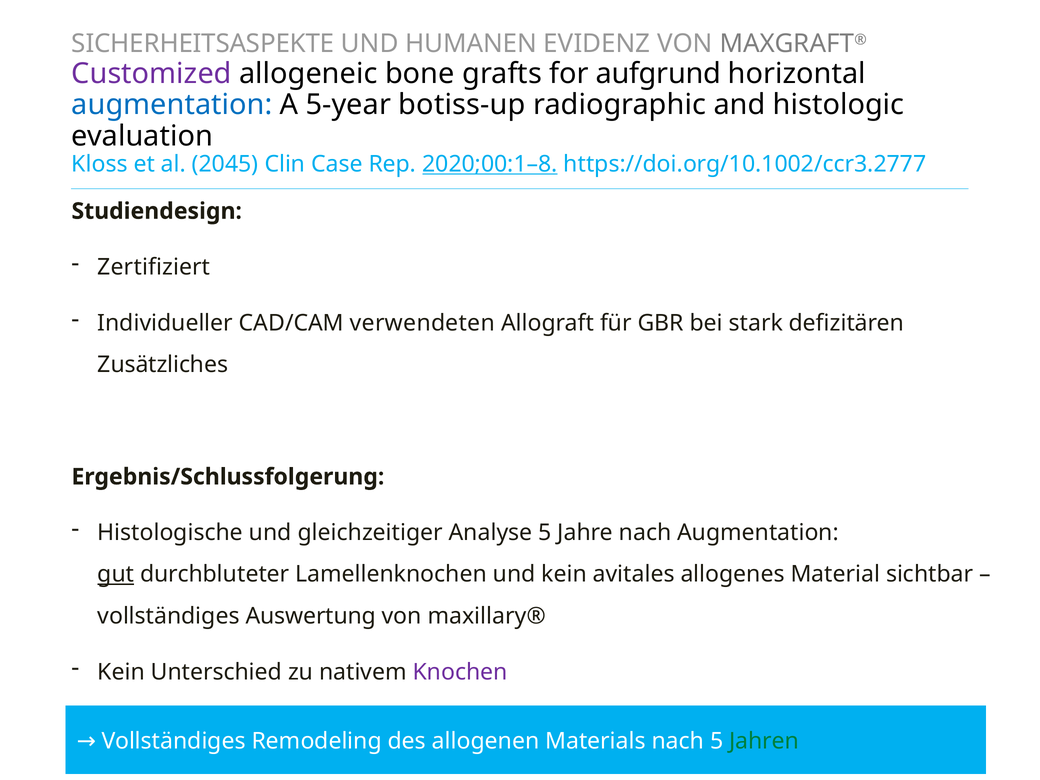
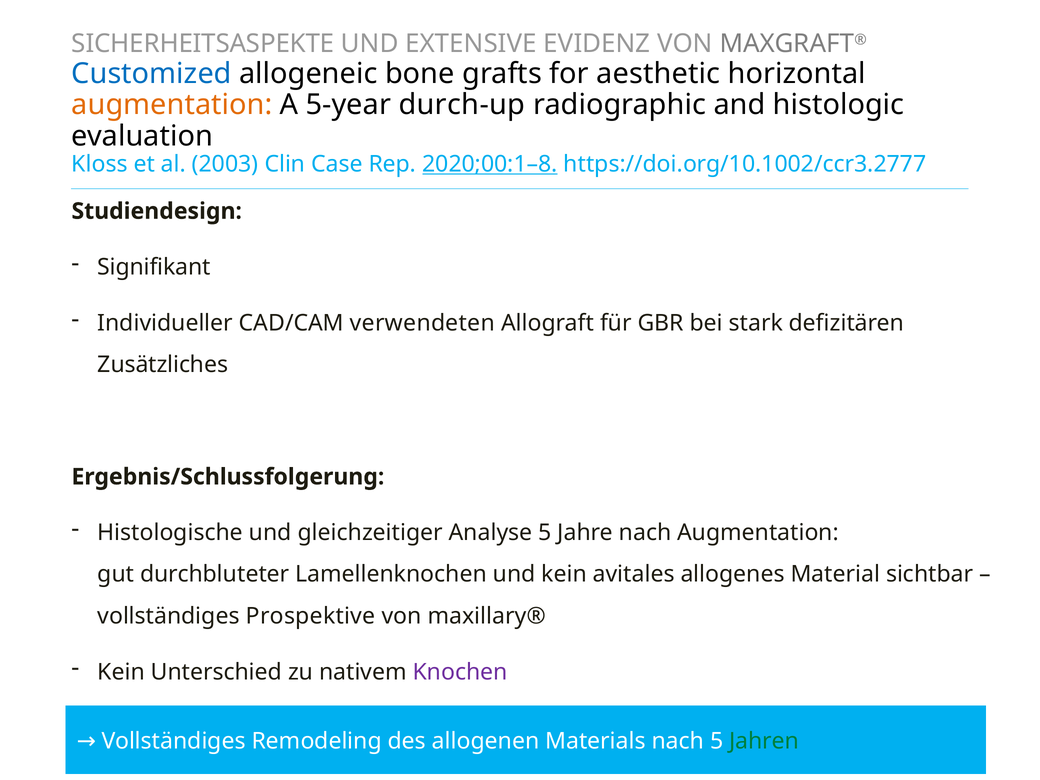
HUMANEN: HUMANEN -> EXTENSIVE
Customized colour: purple -> blue
aufgrund: aufgrund -> aesthetic
augmentation at (172, 105) colour: blue -> orange
botiss-up: botiss-up -> durch-up
2045: 2045 -> 2003
Zertifiziert: Zertifiziert -> Signifikant
gut underline: present -> none
Auswertung: Auswertung -> Prospektive
